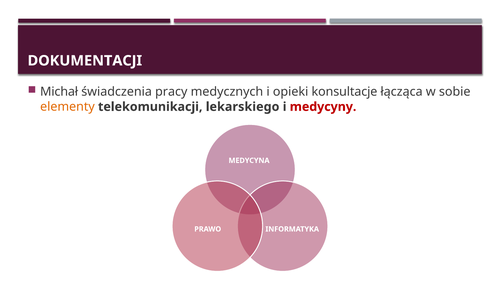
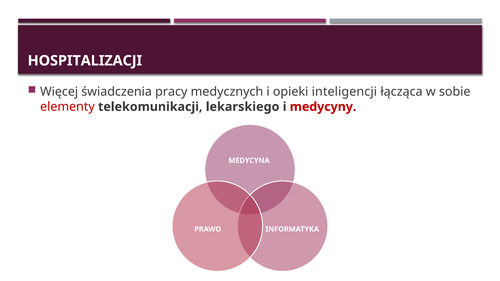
DOKUMENTACJI: DOKUMENTACJI -> HOSPITALIZACJI
Michał: Michał -> Więcej
konsultacje: konsultacje -> inteligencji
elementy colour: orange -> red
